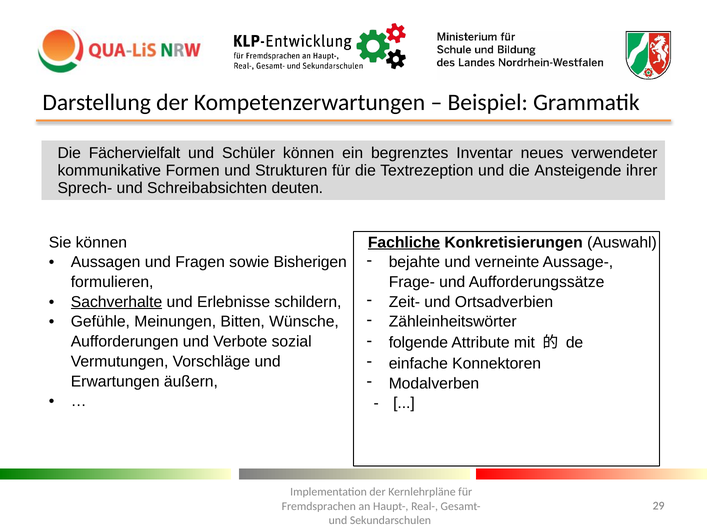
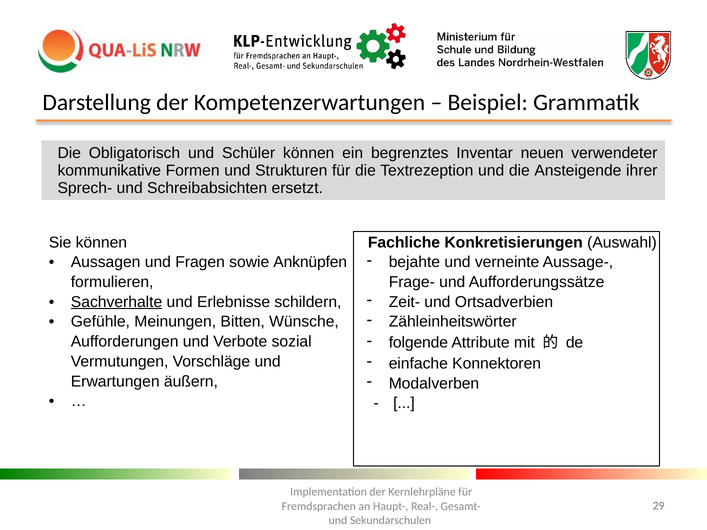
Fächervielfalt: Fächervielfalt -> Obligatorisch
neues: neues -> neuen
deuten: deuten -> ersetzt
Fachliche underline: present -> none
Bisherigen: Bisherigen -> Anknüpfen
